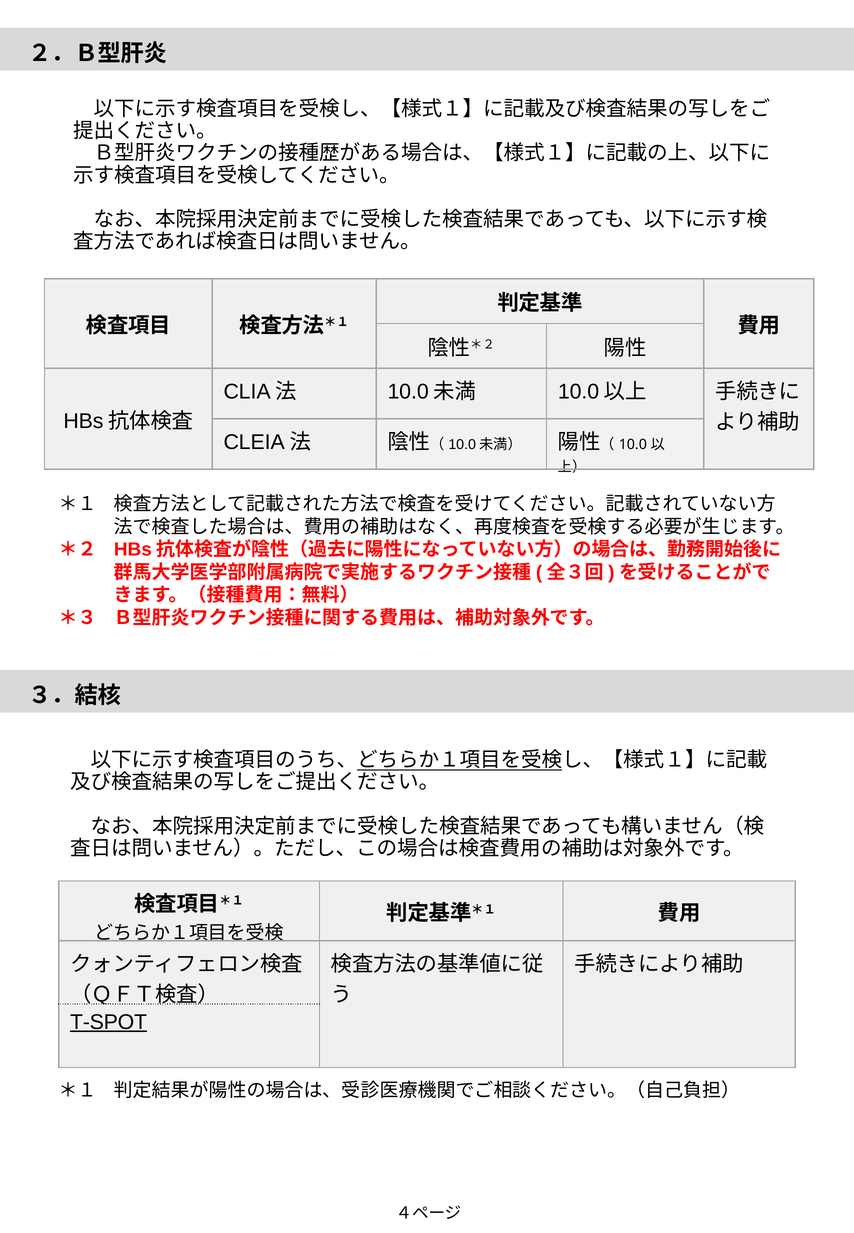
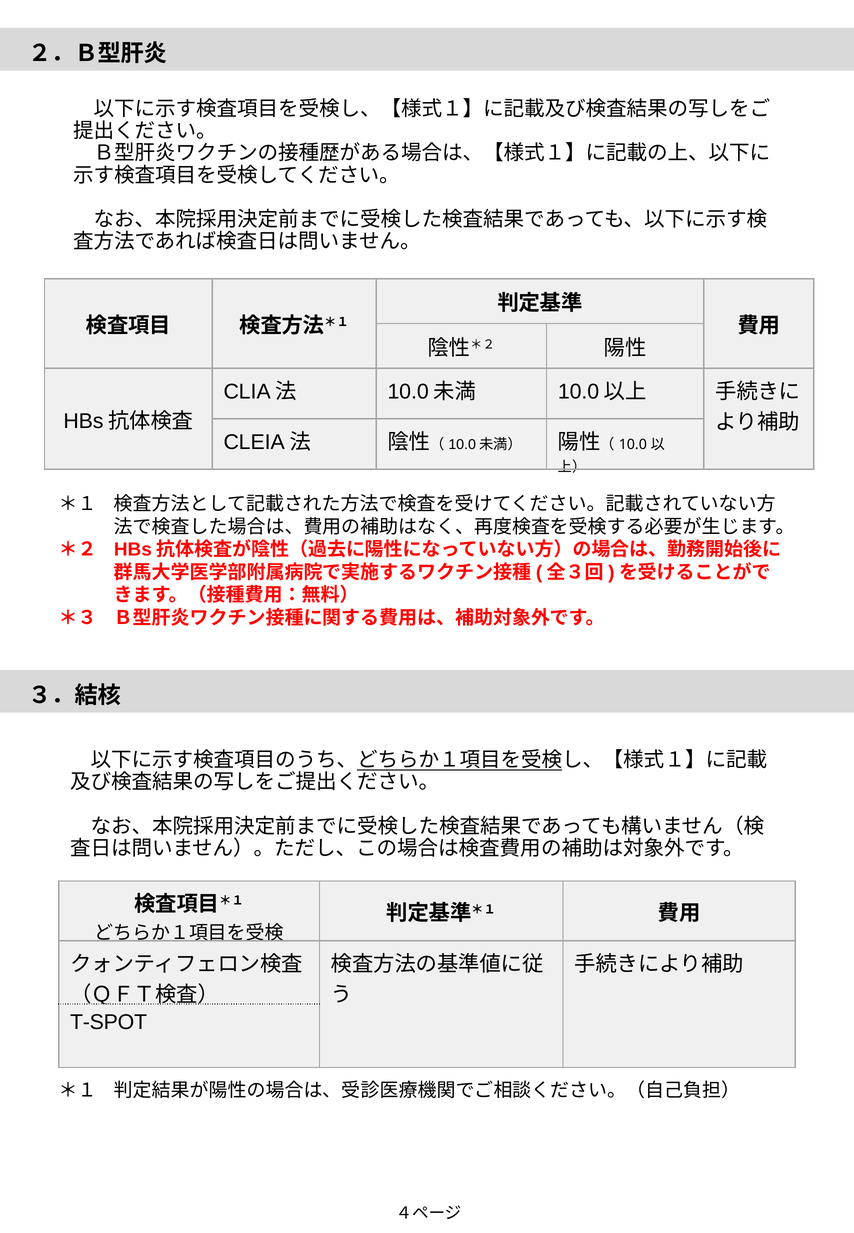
T-SPOT underline: present -> none
